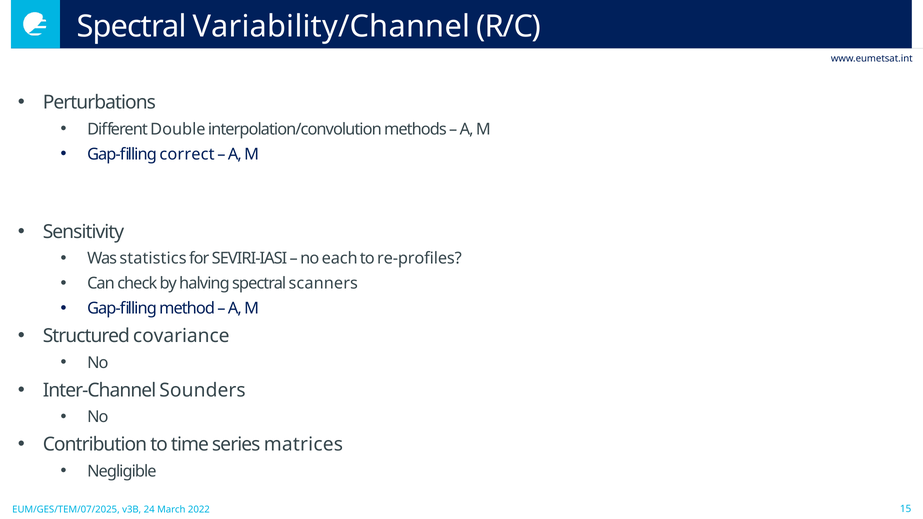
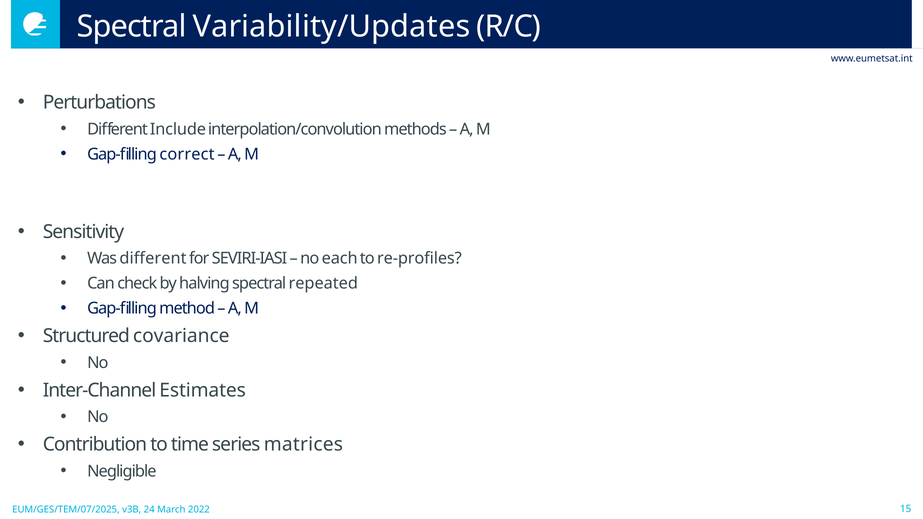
Variability/Channel: Variability/Channel -> Variability/Updates
Double: Double -> Include
Was statistics: statistics -> different
scanners: scanners -> repeated
Sounders: Sounders -> Estimates
